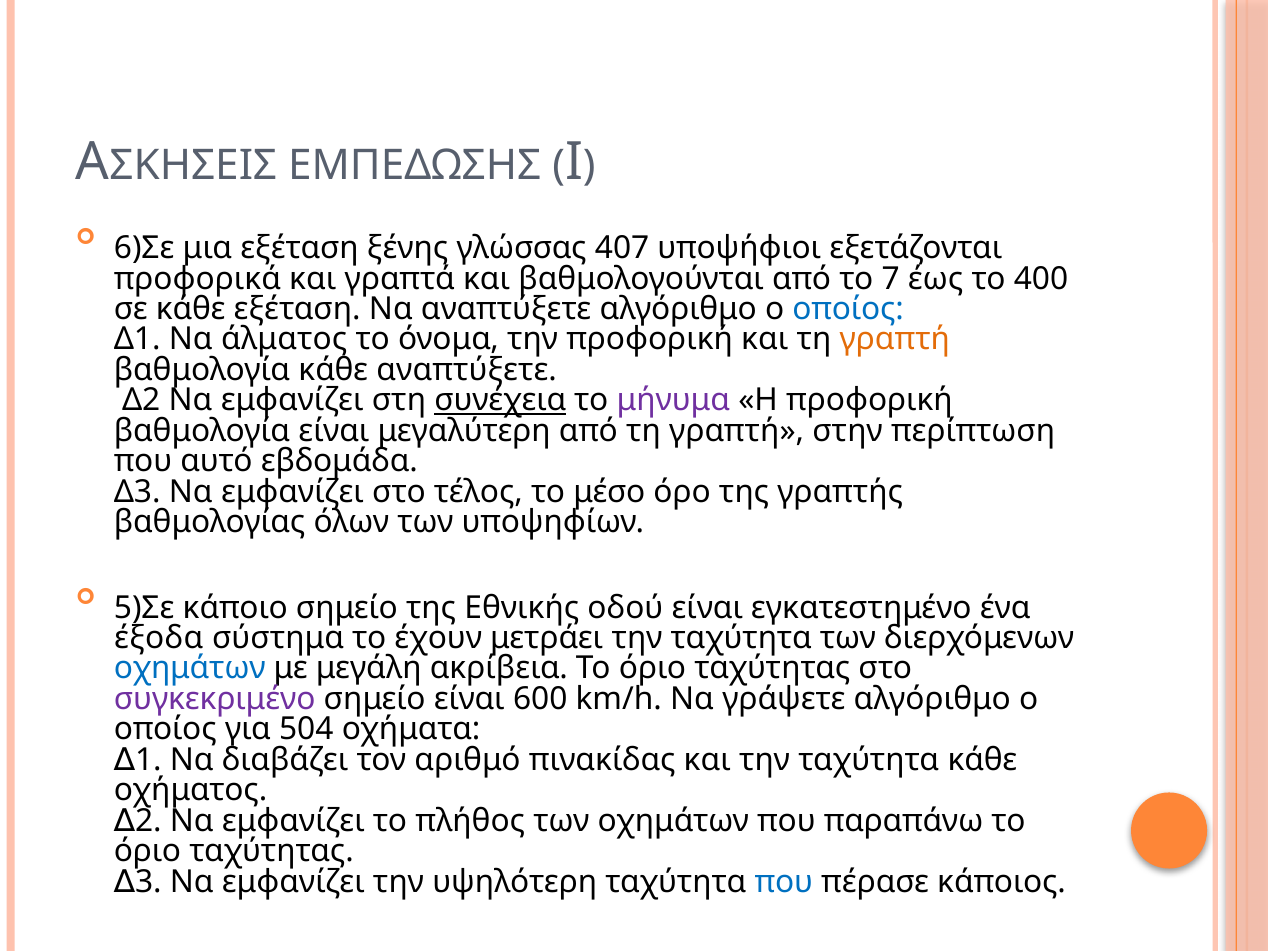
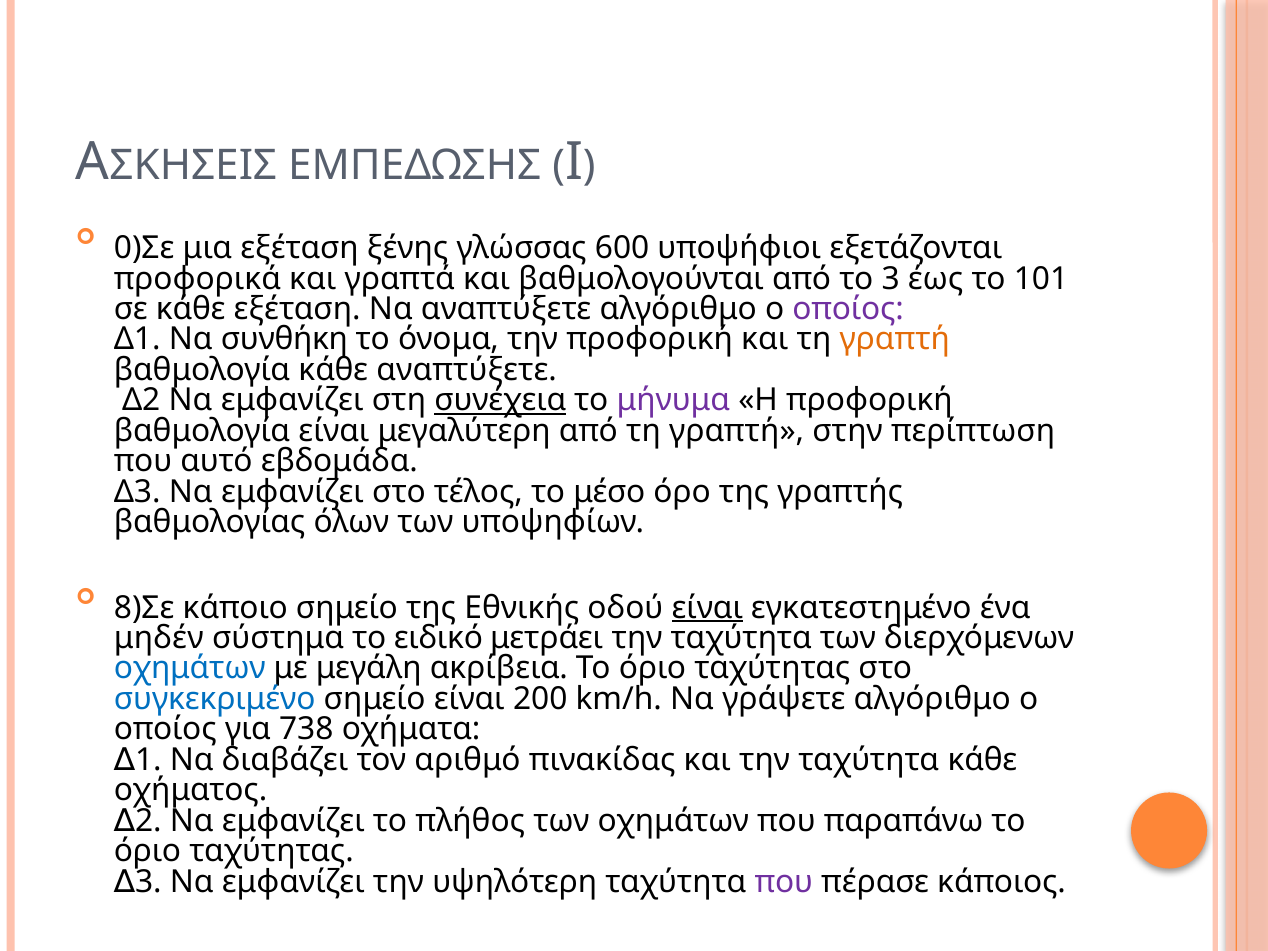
6)Σε: 6)Σε -> 0)Σε
407: 407 -> 600
το 7: 7 -> 3
400: 400 -> 101
οποίος at (848, 309) colour: blue -> purple
άλματος: άλματος -> συνθήκη
5)Σε: 5)Σε -> 8)Σε
είναι at (707, 608) underline: none -> present
έξοδα: έξοδα -> μηδέν
έχουν: έχουν -> ειδικό
συγκεκριμένο colour: purple -> blue
600: 600 -> 200
504: 504 -> 738
που at (784, 882) colour: blue -> purple
